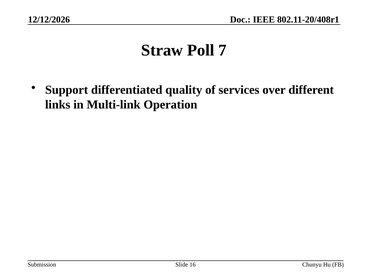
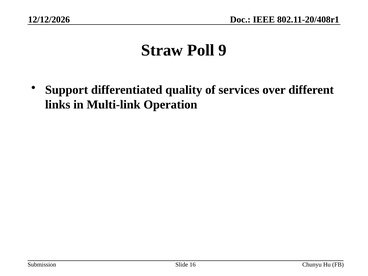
7: 7 -> 9
